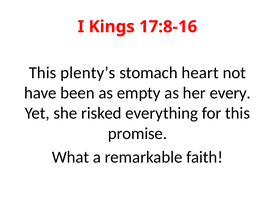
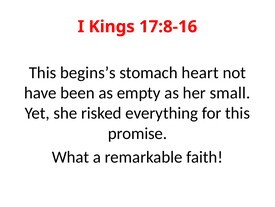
plenty’s: plenty’s -> begins’s
every: every -> small
